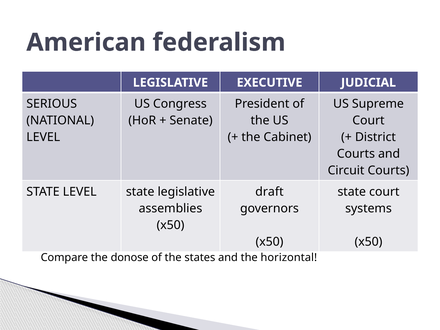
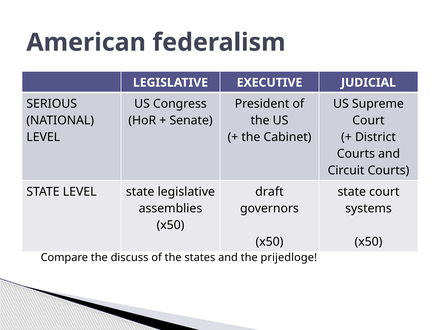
donose: donose -> discuss
horizontal: horizontal -> prijedloge
